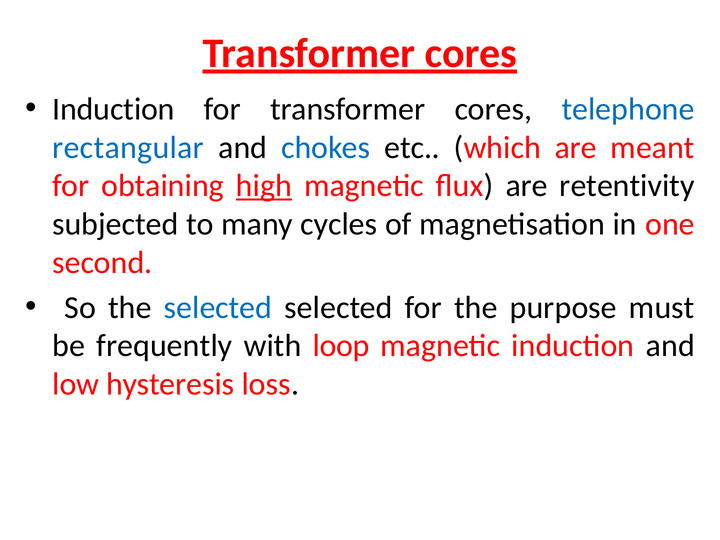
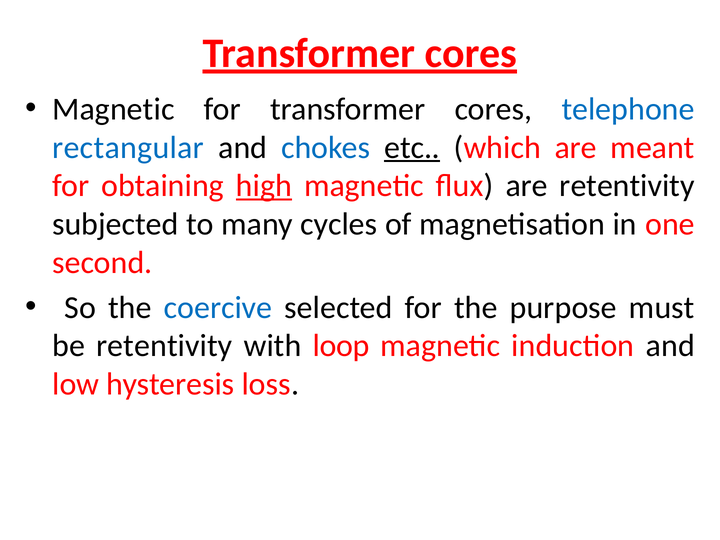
Induction at (113, 109): Induction -> Magnetic
etc underline: none -> present
the selected: selected -> coercive
be frequently: frequently -> retentivity
